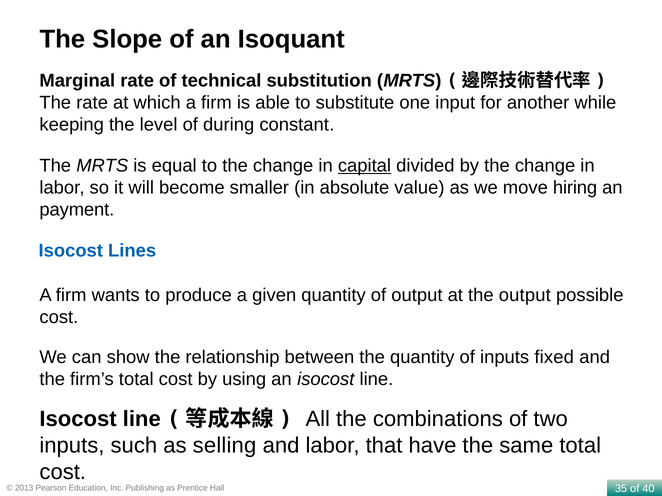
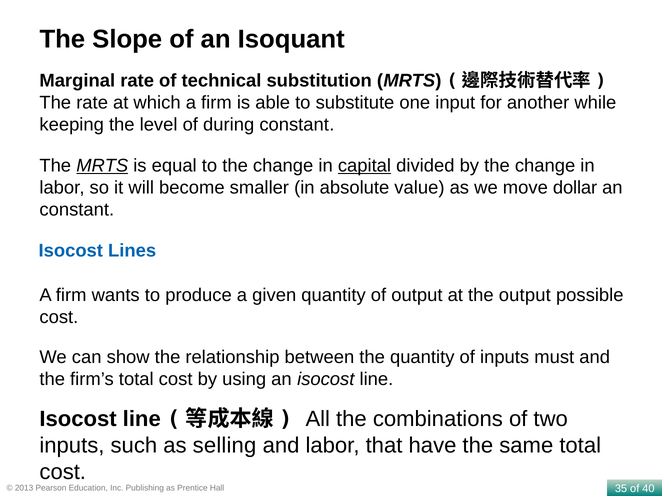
MRTS at (102, 166) underline: none -> present
hiring: hiring -> dollar
payment at (77, 210): payment -> constant
fixed: fixed -> must
